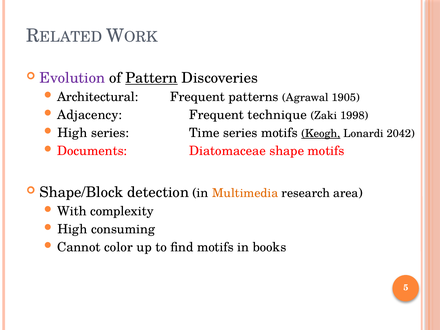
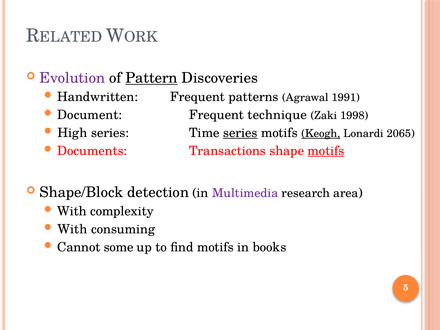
Architectural: Architectural -> Handwritten
1905: 1905 -> 1991
Adjacency: Adjacency -> Document
series at (240, 133) underline: none -> present
2042: 2042 -> 2065
Diatomaceae: Diatomaceae -> Transactions
motifs at (326, 151) underline: none -> present
Multimedia colour: orange -> purple
High at (72, 229): High -> With
color: color -> some
